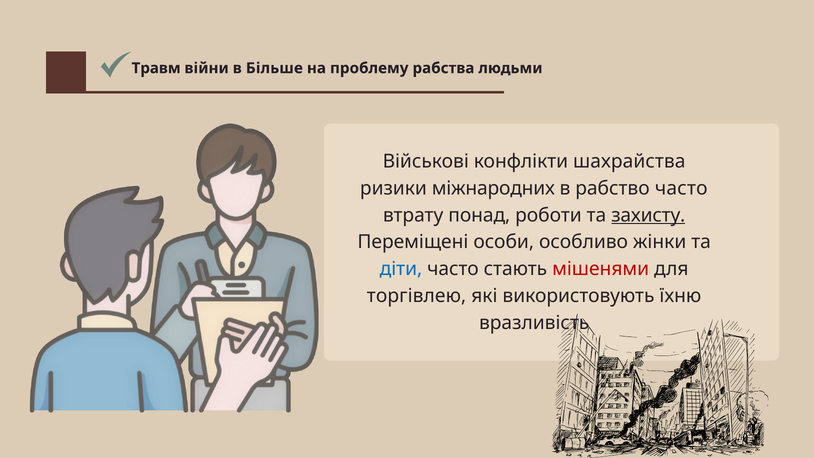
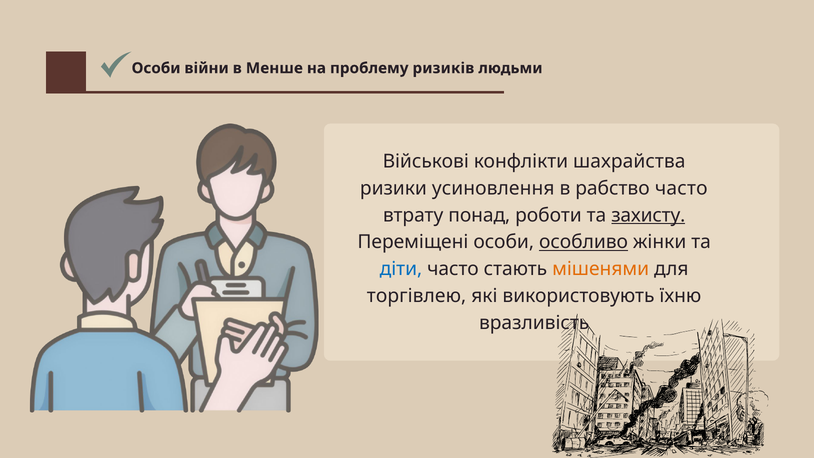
Травм at (156, 68): Травм -> Особи
Більше: Більше -> Менше
рабства: рабства -> ризиків
міжнародних: міжнародних -> усиновлення
особливо underline: none -> present
мішенями colour: red -> orange
